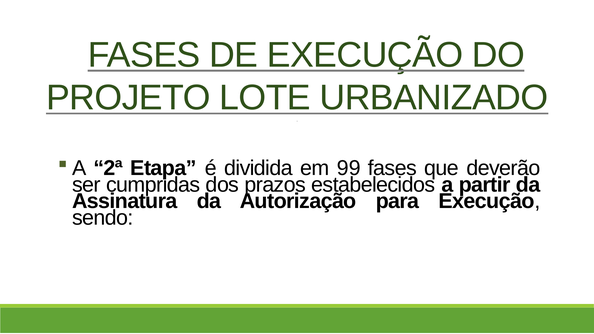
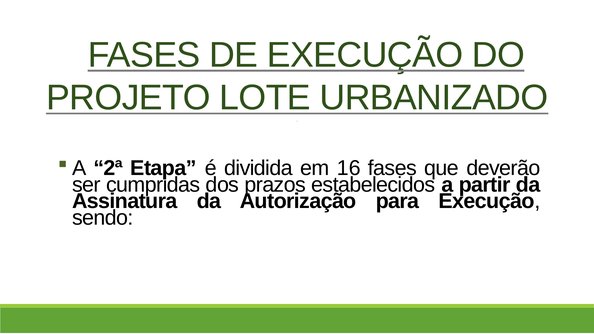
99: 99 -> 16
